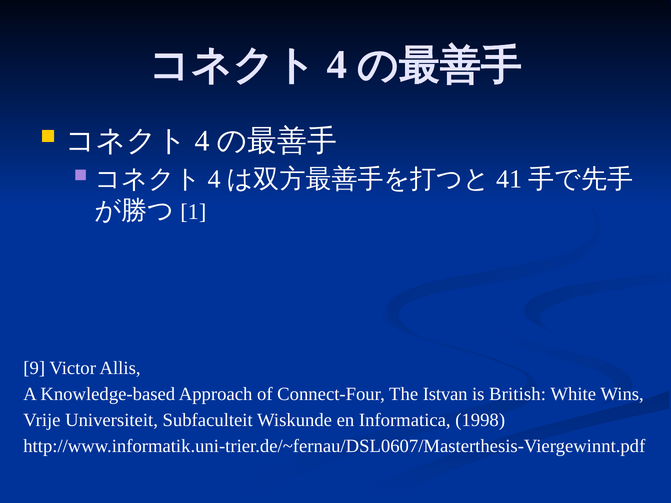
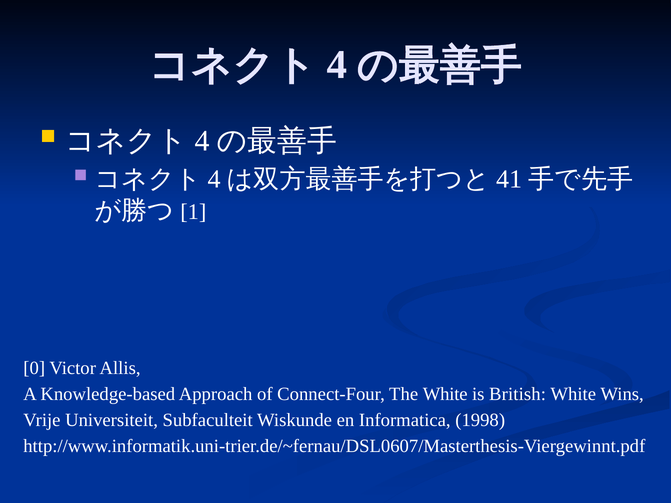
9: 9 -> 0
The Istvan: Istvan -> White
